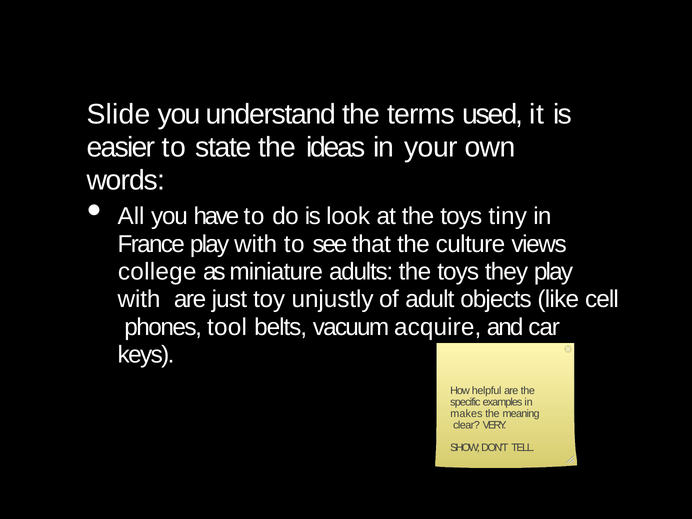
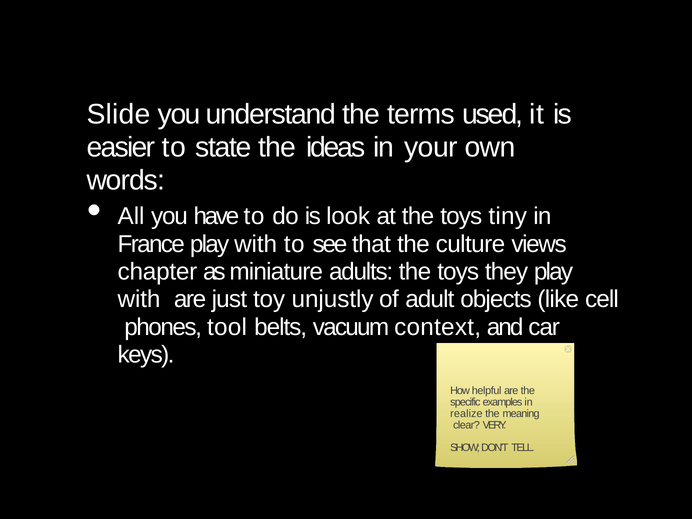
college: college -> chapter
acquire: acquire -> context
makes: makes -> realize
